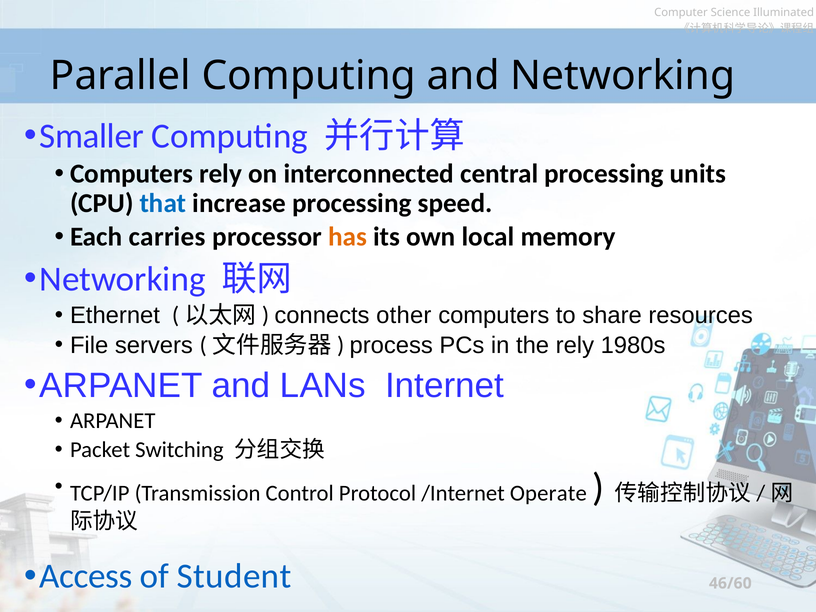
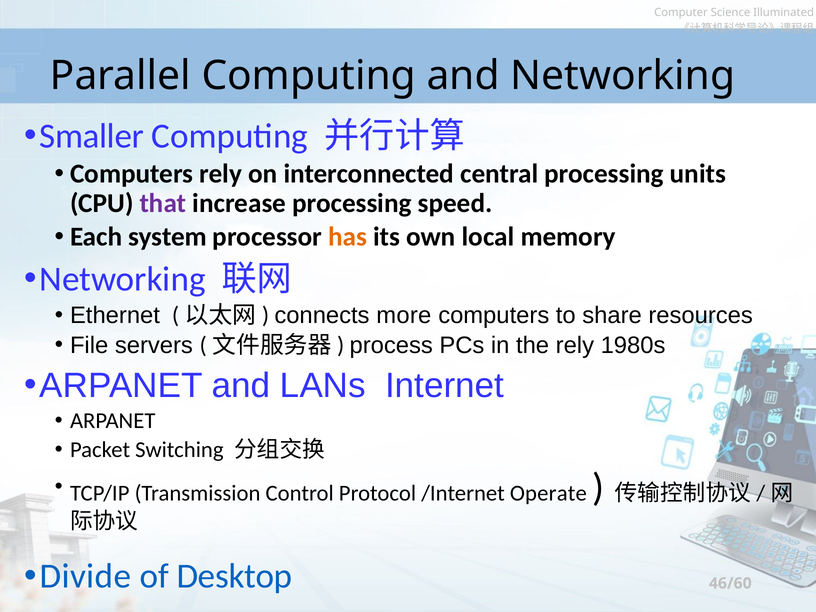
that colour: blue -> purple
carries: carries -> system
other: other -> more
Access: Access -> Divide
Student: Student -> Desktop
